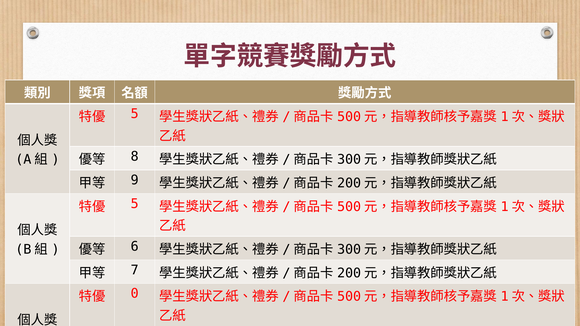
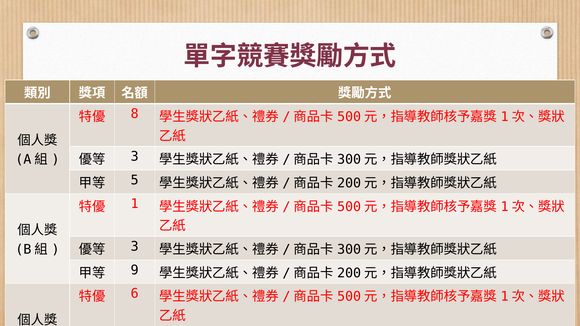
5 at (135, 114): 5 -> 8
8 at (135, 157): 8 -> 3
9: 9 -> 5
5 at (135, 204): 5 -> 1
6 at (135, 247): 6 -> 3
7: 7 -> 9
0: 0 -> 6
